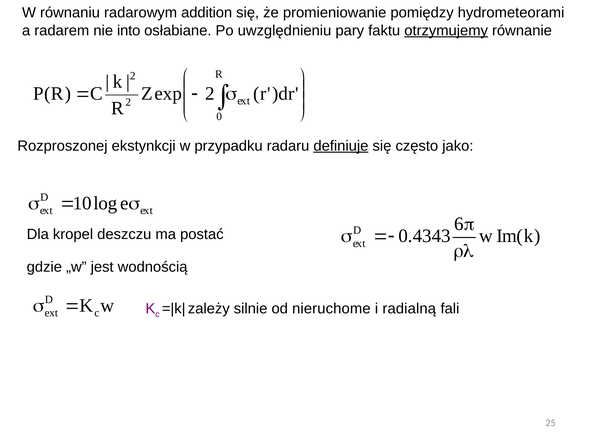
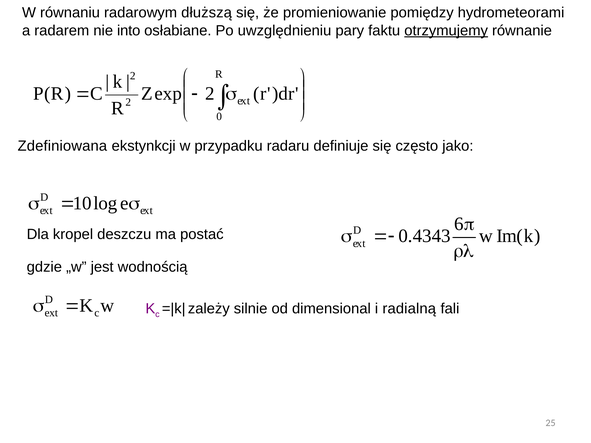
addition: addition -> dłuższą
Rozproszonej: Rozproszonej -> Zdefiniowana
definiuje underline: present -> none
nieruchome: nieruchome -> dimensional
